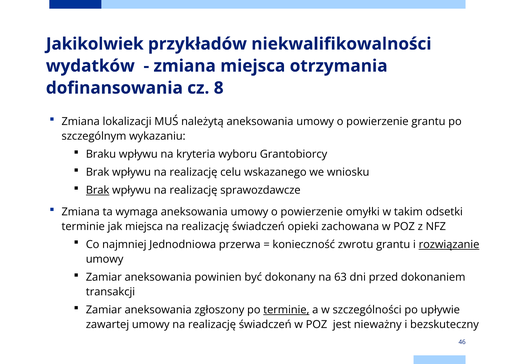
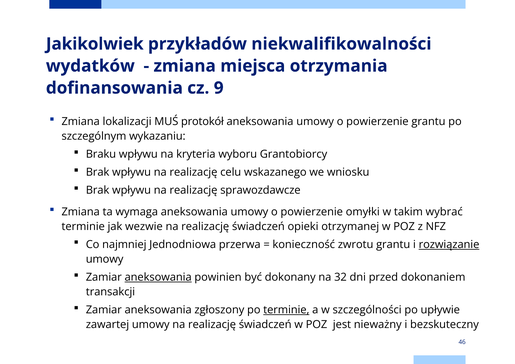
8: 8 -> 9
należytą: należytą -> protokół
Brak at (98, 190) underline: present -> none
odsetki: odsetki -> wybrać
jak miejsca: miejsca -> wezwie
zachowana: zachowana -> otrzymanej
aneksowania at (158, 277) underline: none -> present
63: 63 -> 32
